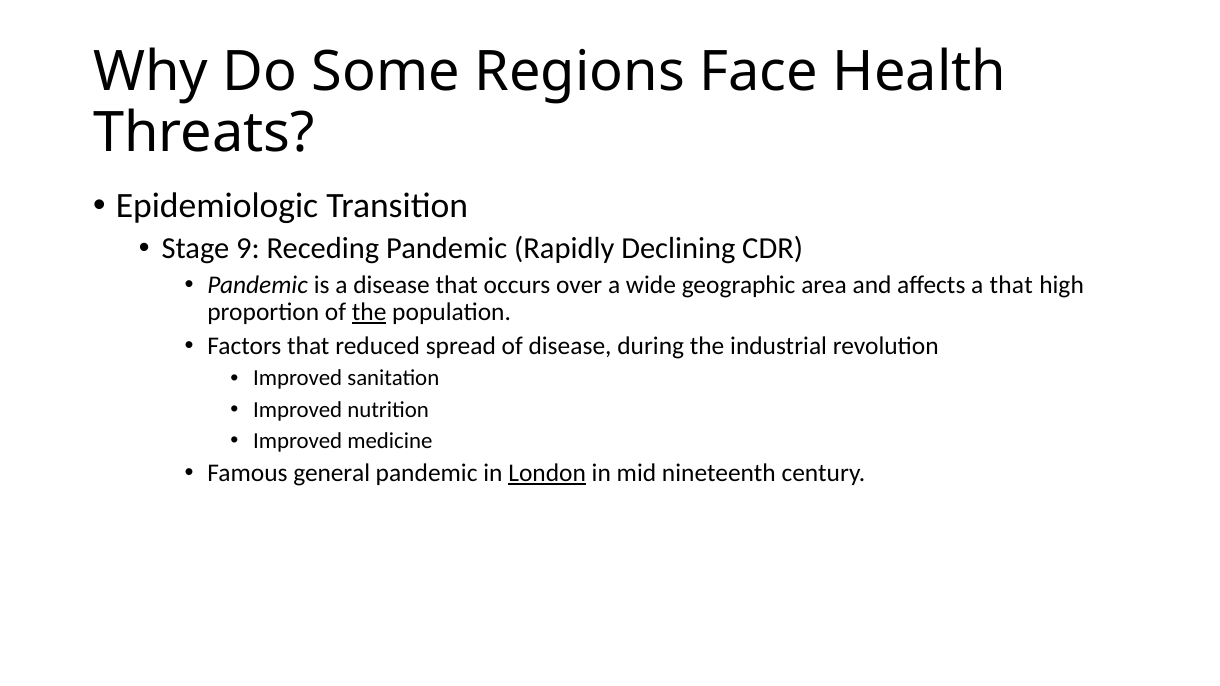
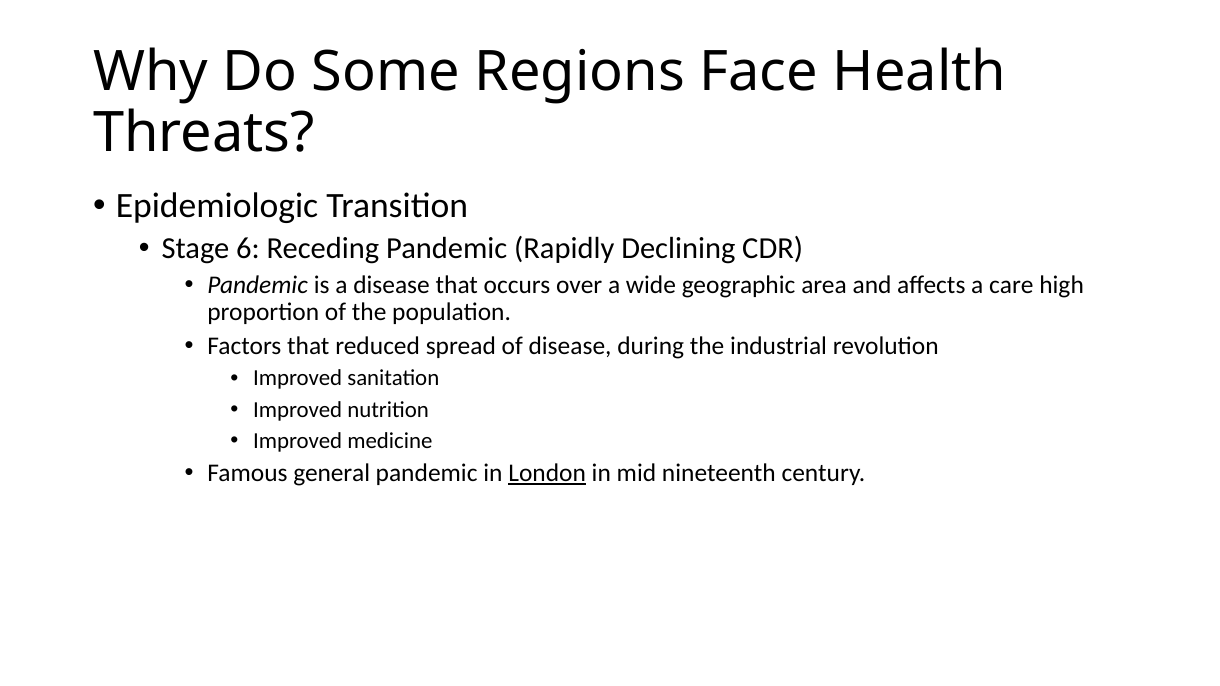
9: 9 -> 6
a that: that -> care
the at (369, 312) underline: present -> none
